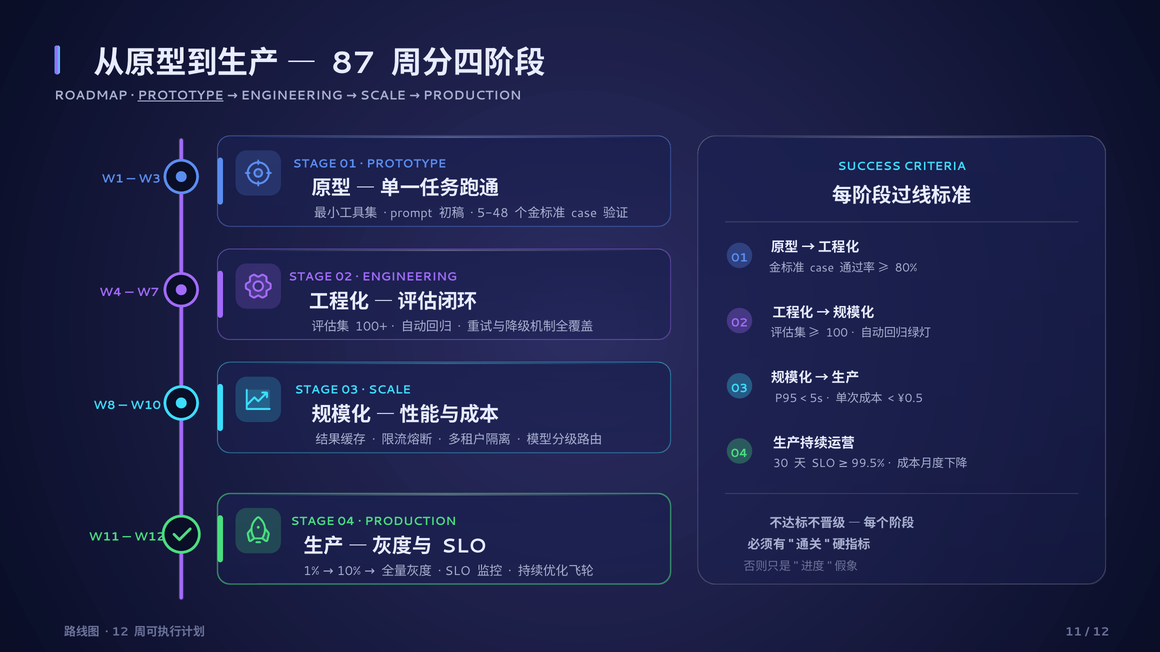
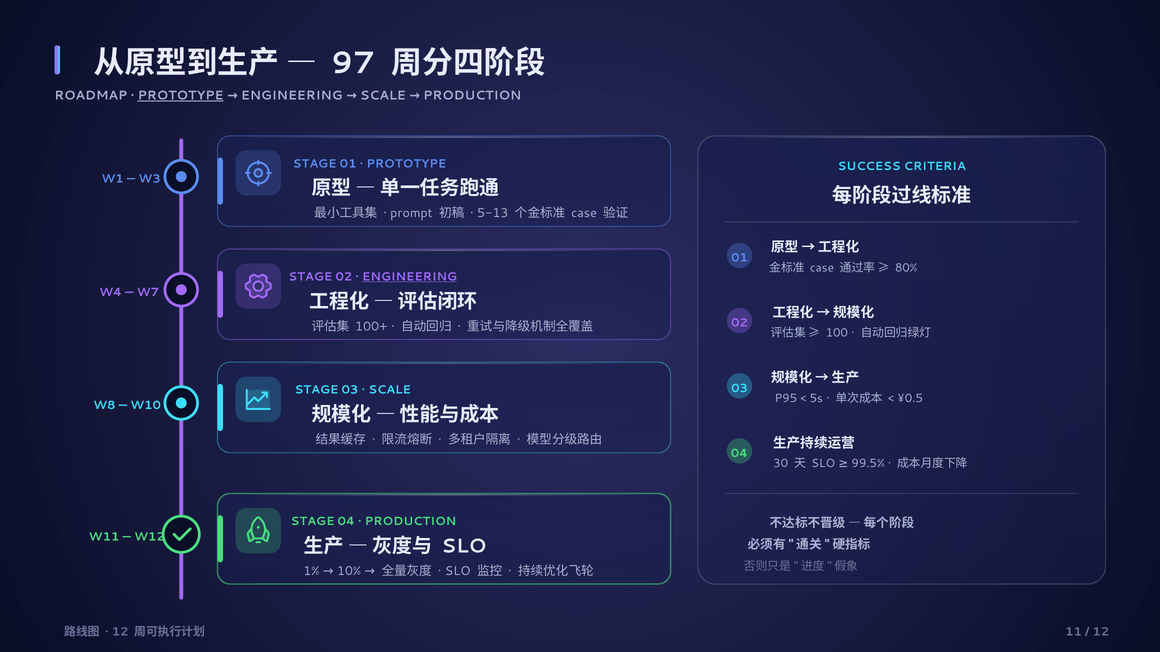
87: 87 -> 97
5-48: 5-48 -> 5-13
ENGINEERING at (410, 277) underline: none -> present
